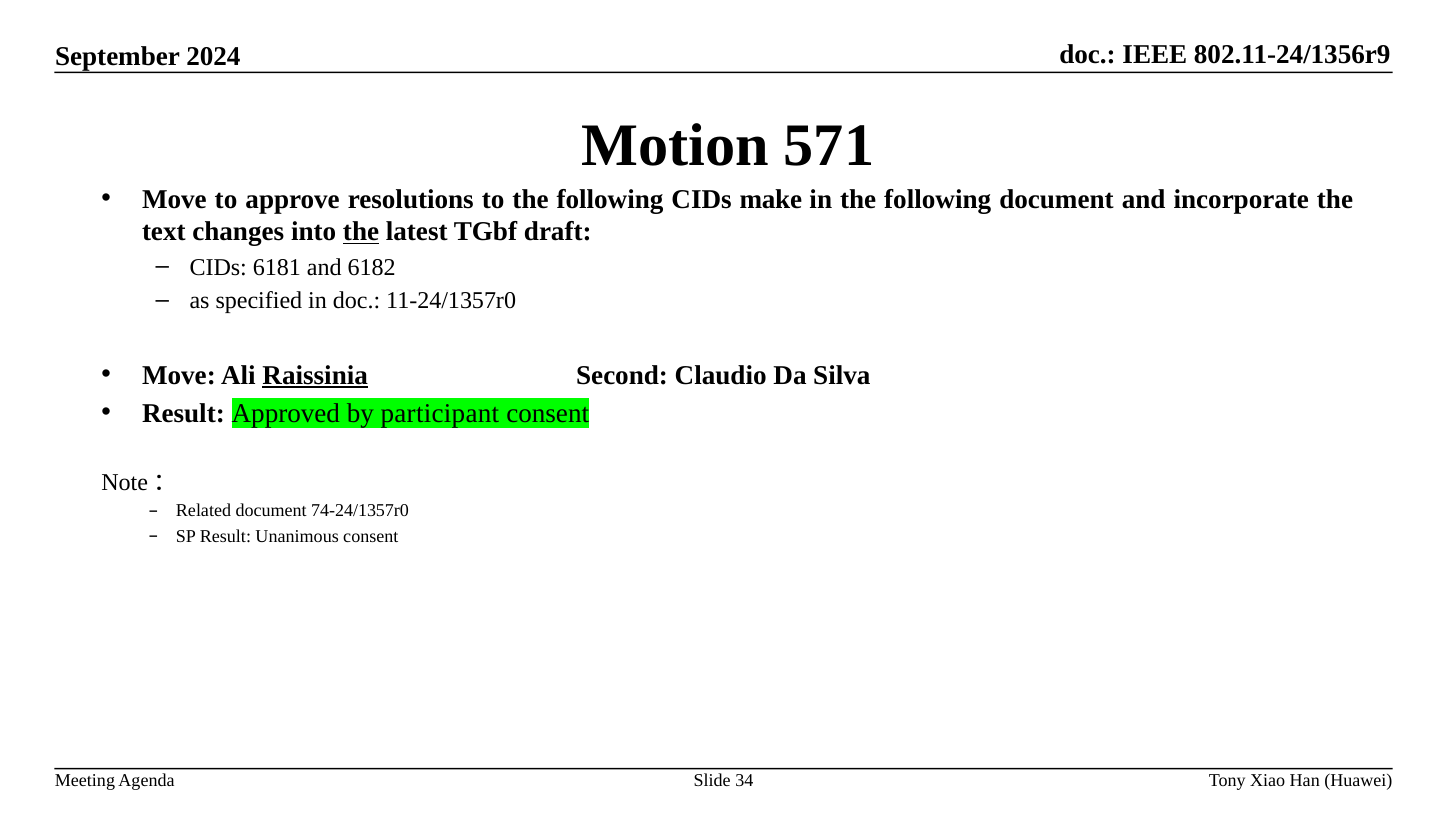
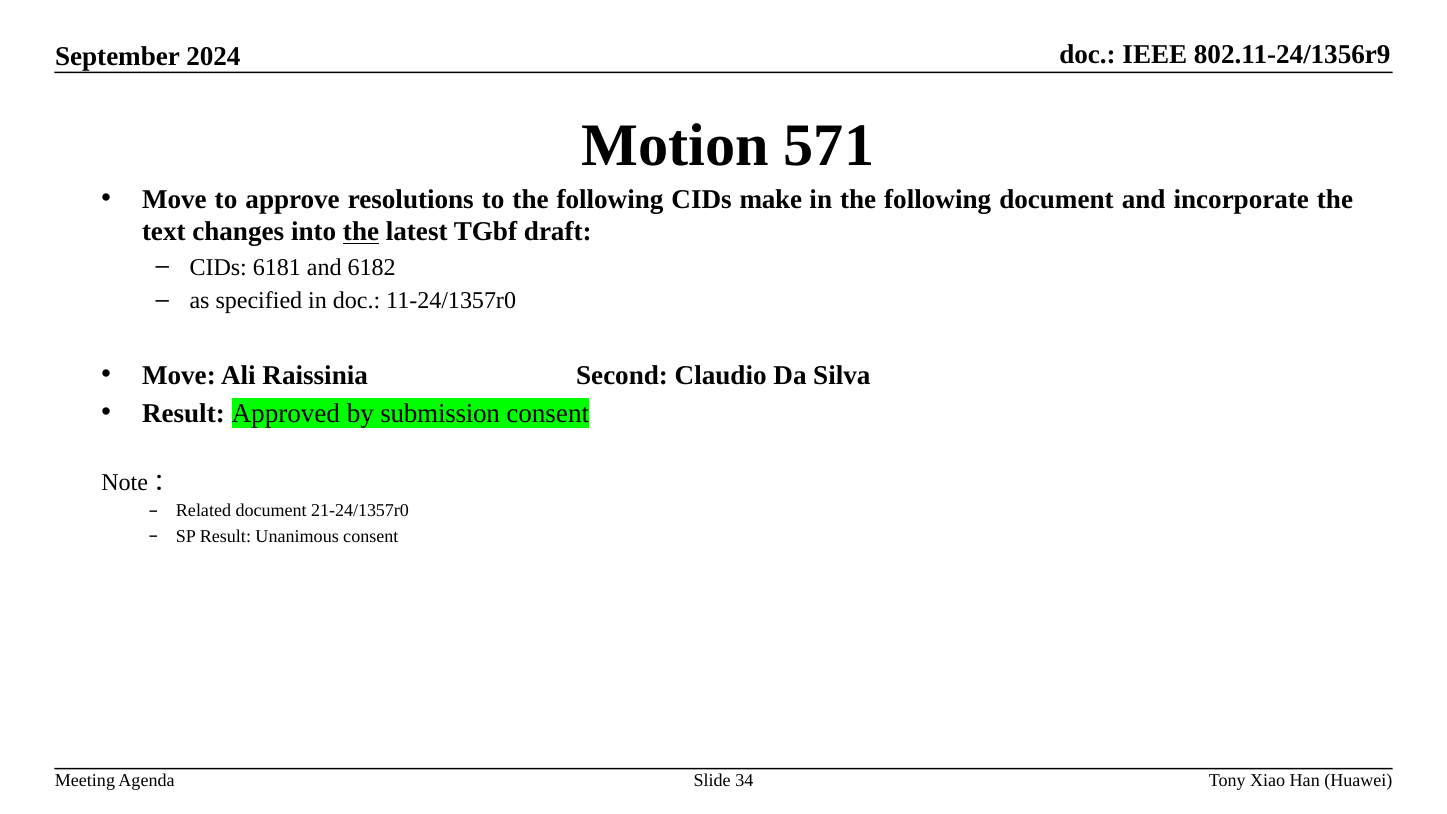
Raissinia underline: present -> none
participant: participant -> submission
74-24/1357r0: 74-24/1357r0 -> 21-24/1357r0
